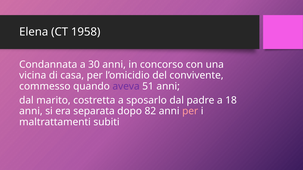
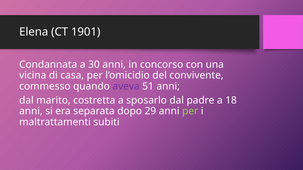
1958: 1958 -> 1901
82: 82 -> 29
per at (190, 111) colour: pink -> light green
